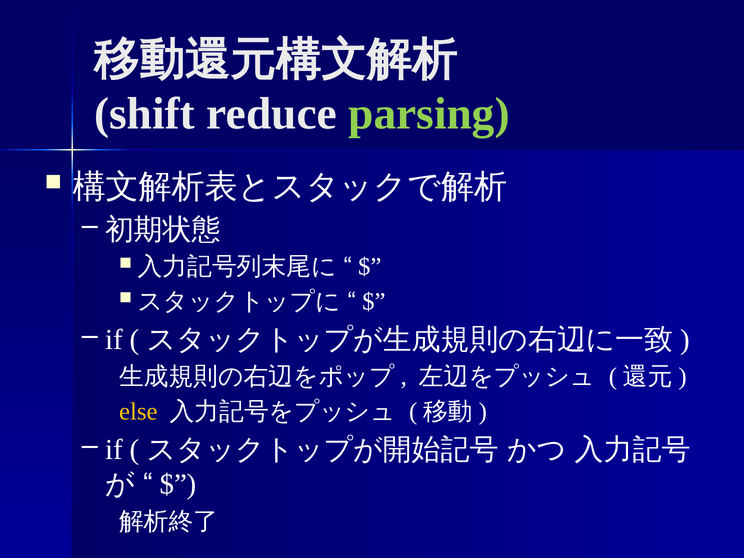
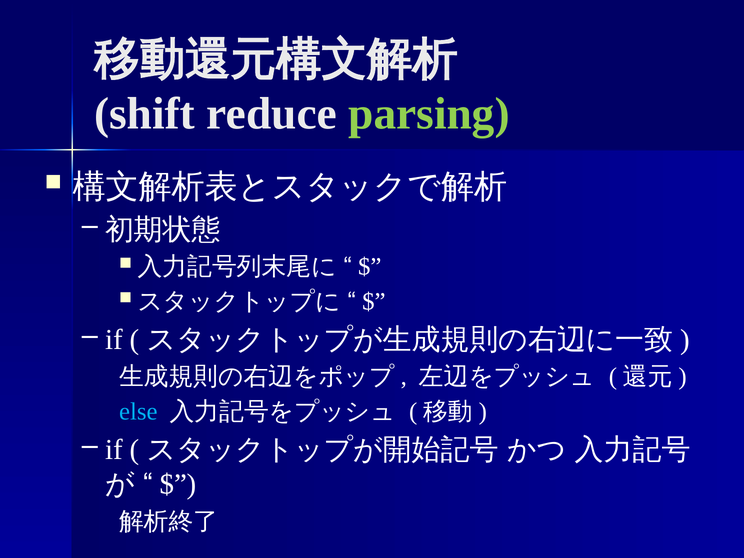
else colour: yellow -> light blue
